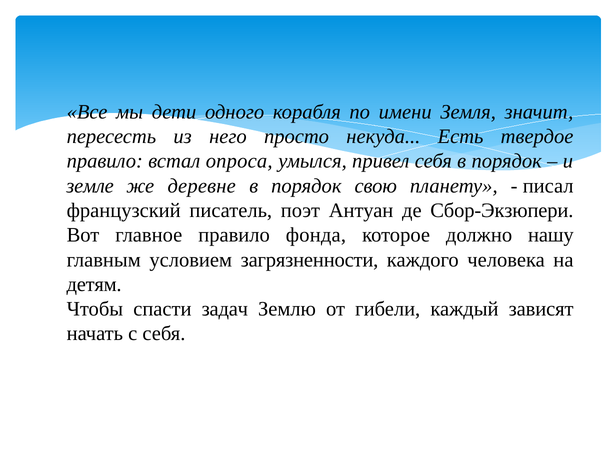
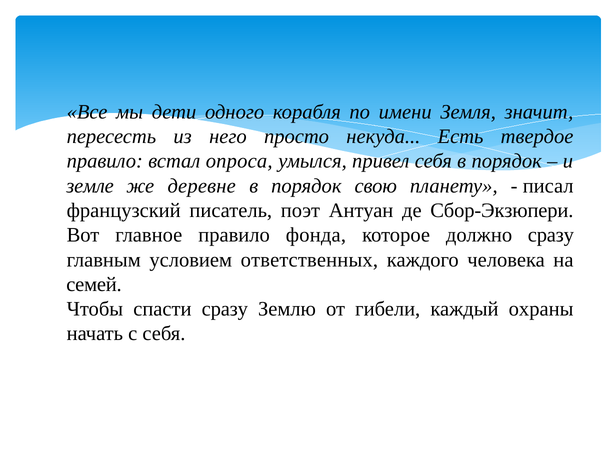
должно нашу: нашу -> сразу
загрязненности: загрязненности -> ответственных
детям: детям -> семей
спасти задач: задач -> сразу
зависят: зависят -> охраны
